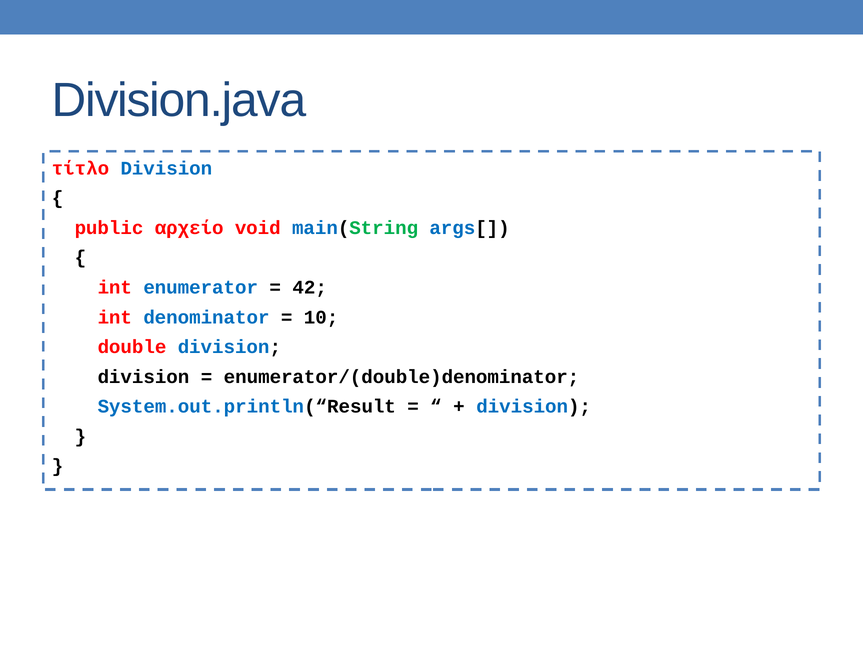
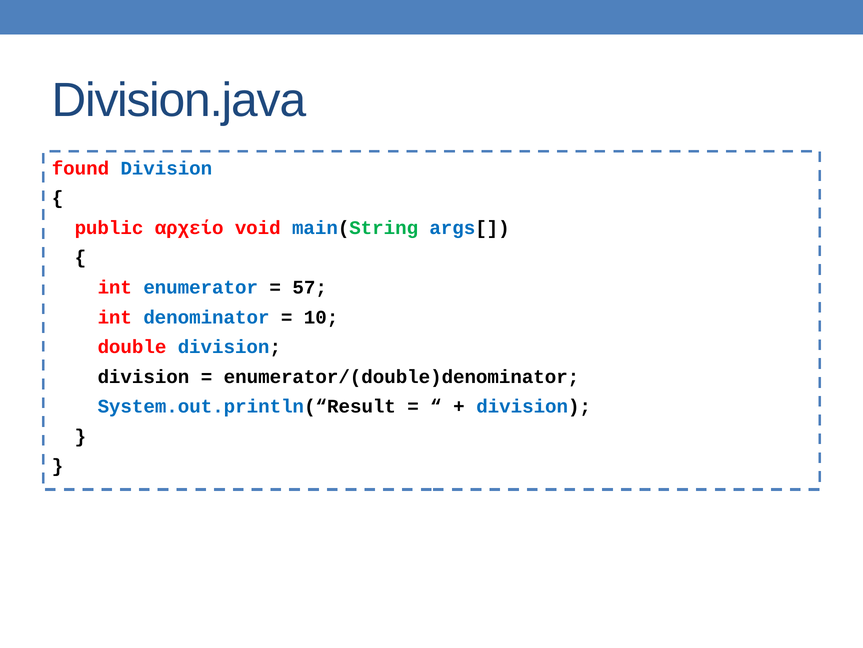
τίτλο: τίτλο -> found
42: 42 -> 57
